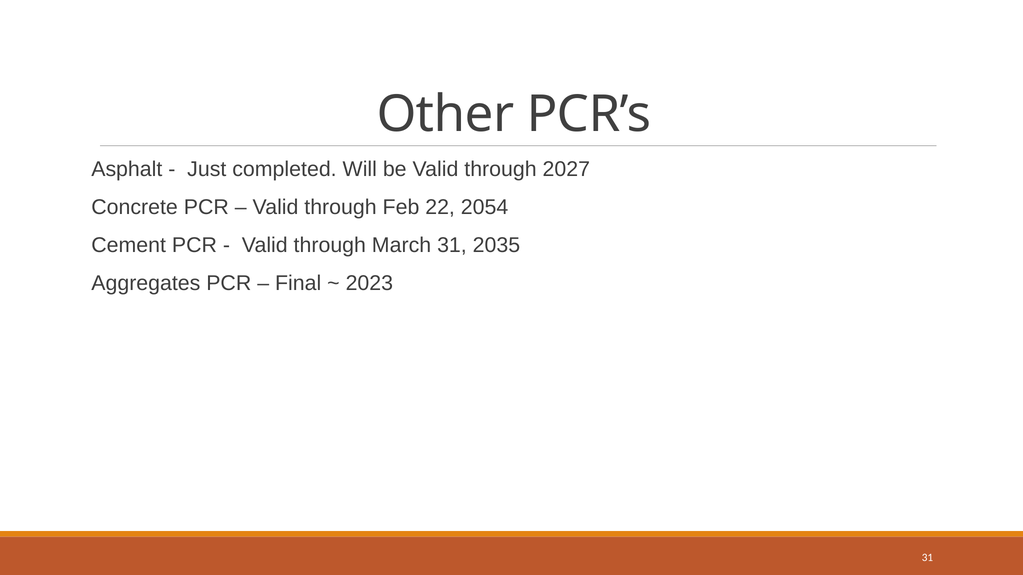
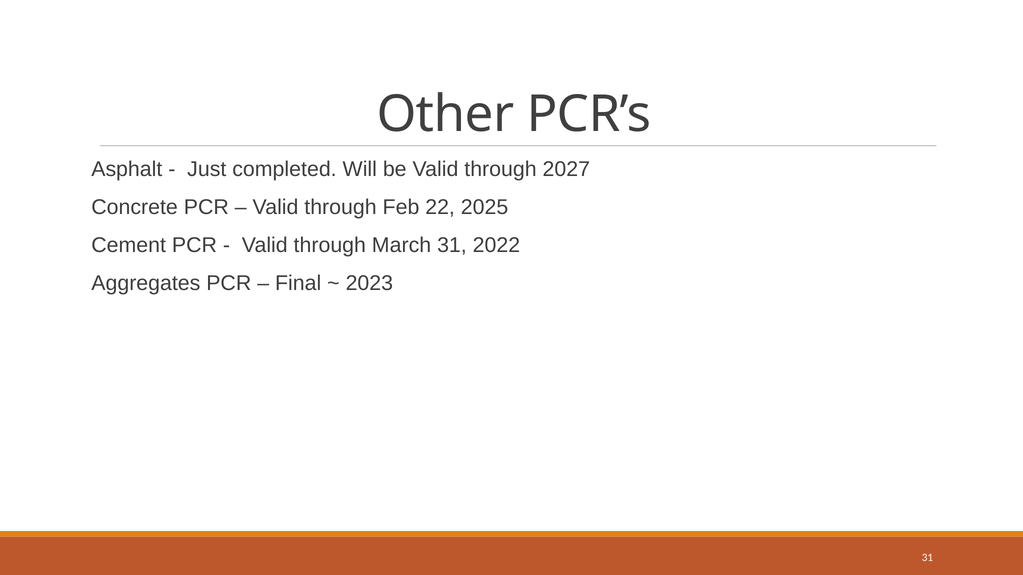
2054: 2054 -> 2025
2035: 2035 -> 2022
